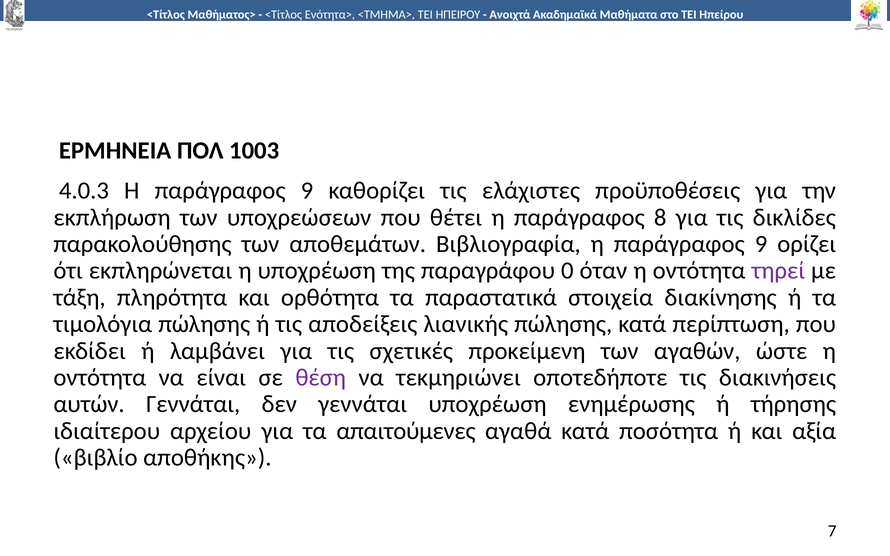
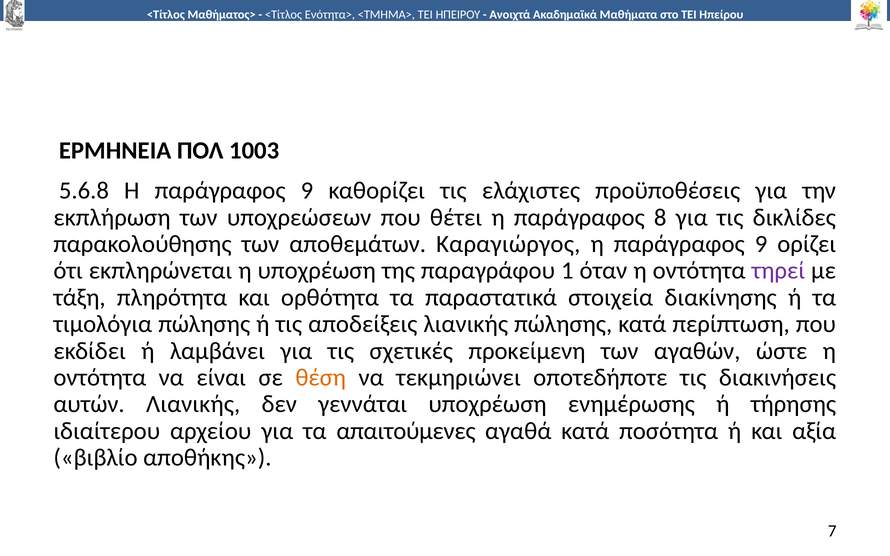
4.0.3: 4.0.3 -> 5.6.8
Βιβλιογραφία: Βιβλιογραφία -> Καραγιώργος
0: 0 -> 1
θέση colour: purple -> orange
αυτών Γεννάται: Γεννάται -> Λιανικής
